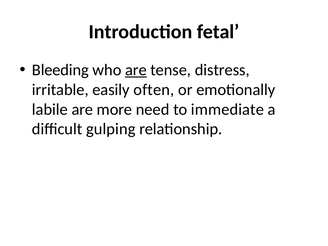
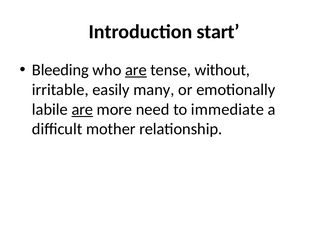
fetal: fetal -> start
distress: distress -> without
often: often -> many
are at (82, 109) underline: none -> present
gulping: gulping -> mother
